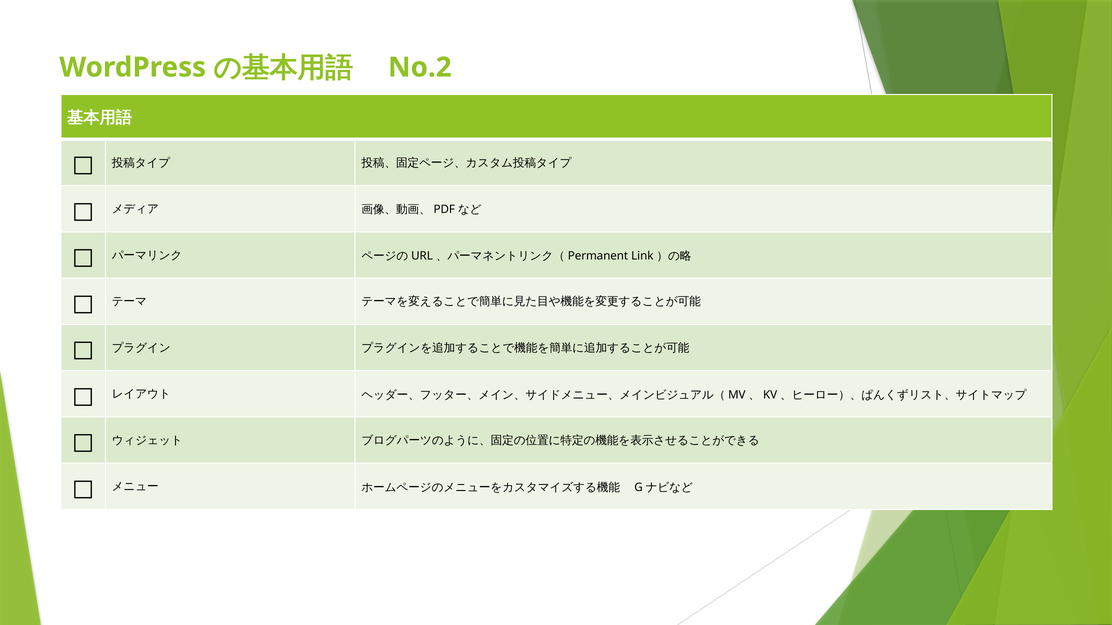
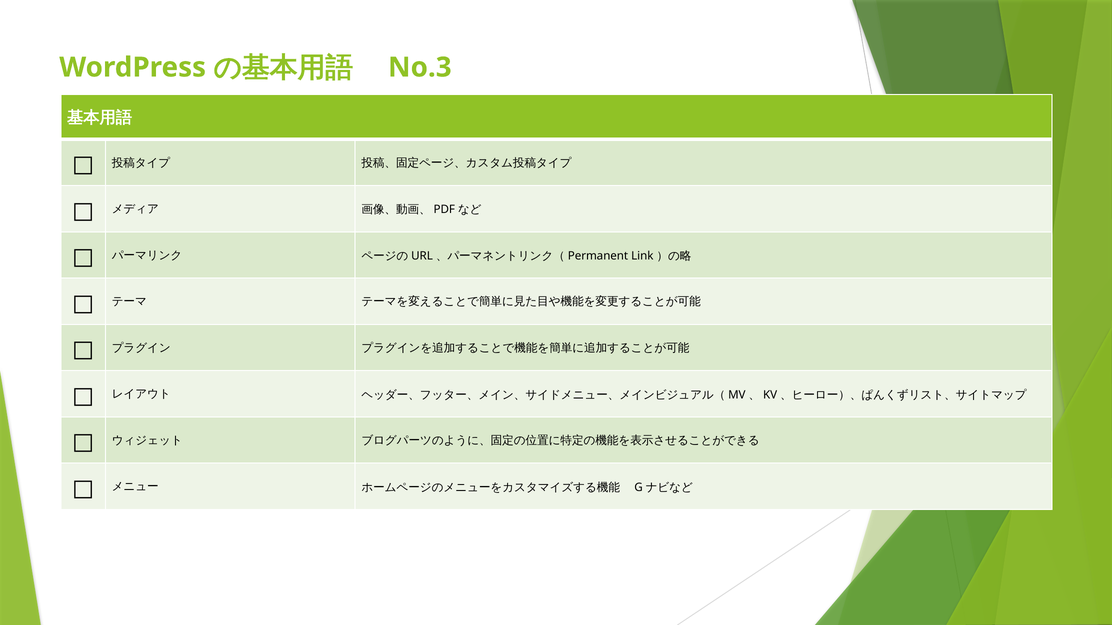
No.2: No.2 -> No.3
